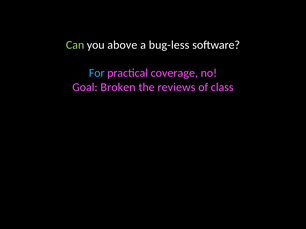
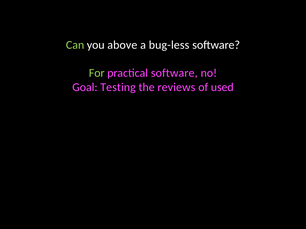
For colour: light blue -> light green
practical coverage: coverage -> software
Broken: Broken -> Testing
class: class -> used
